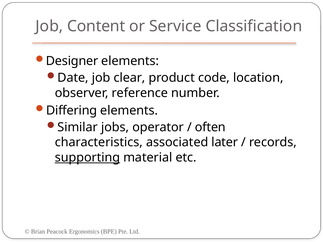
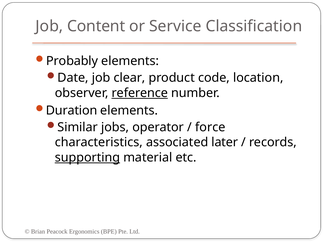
Designer: Designer -> Probably
reference underline: none -> present
Differing: Differing -> Duration
often: often -> force
